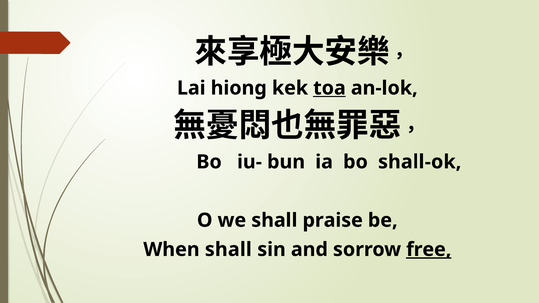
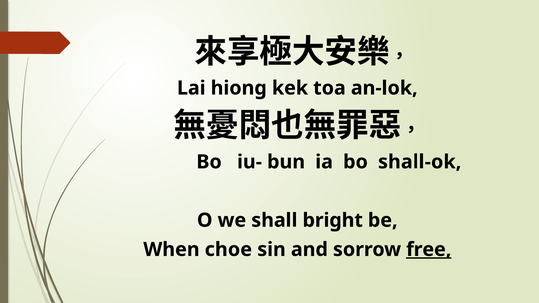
toa underline: present -> none
praise: praise -> bright
When shall: shall -> choe
